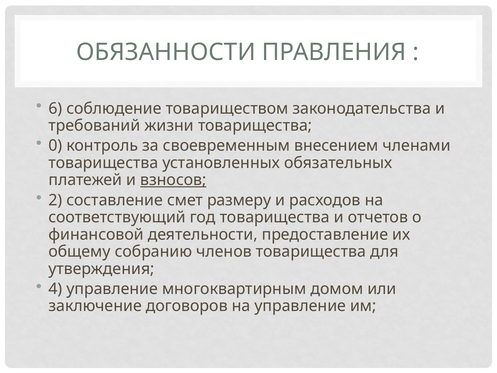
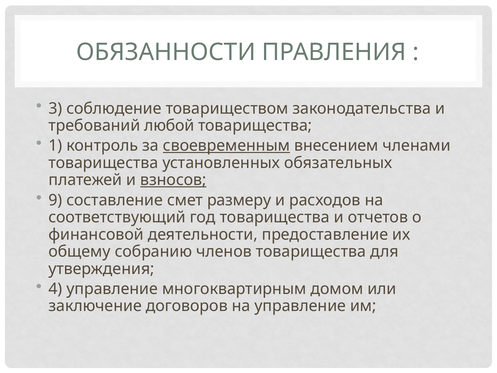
6: 6 -> 3
жизни: жизни -> любой
0: 0 -> 1
своевременным underline: none -> present
2: 2 -> 9
